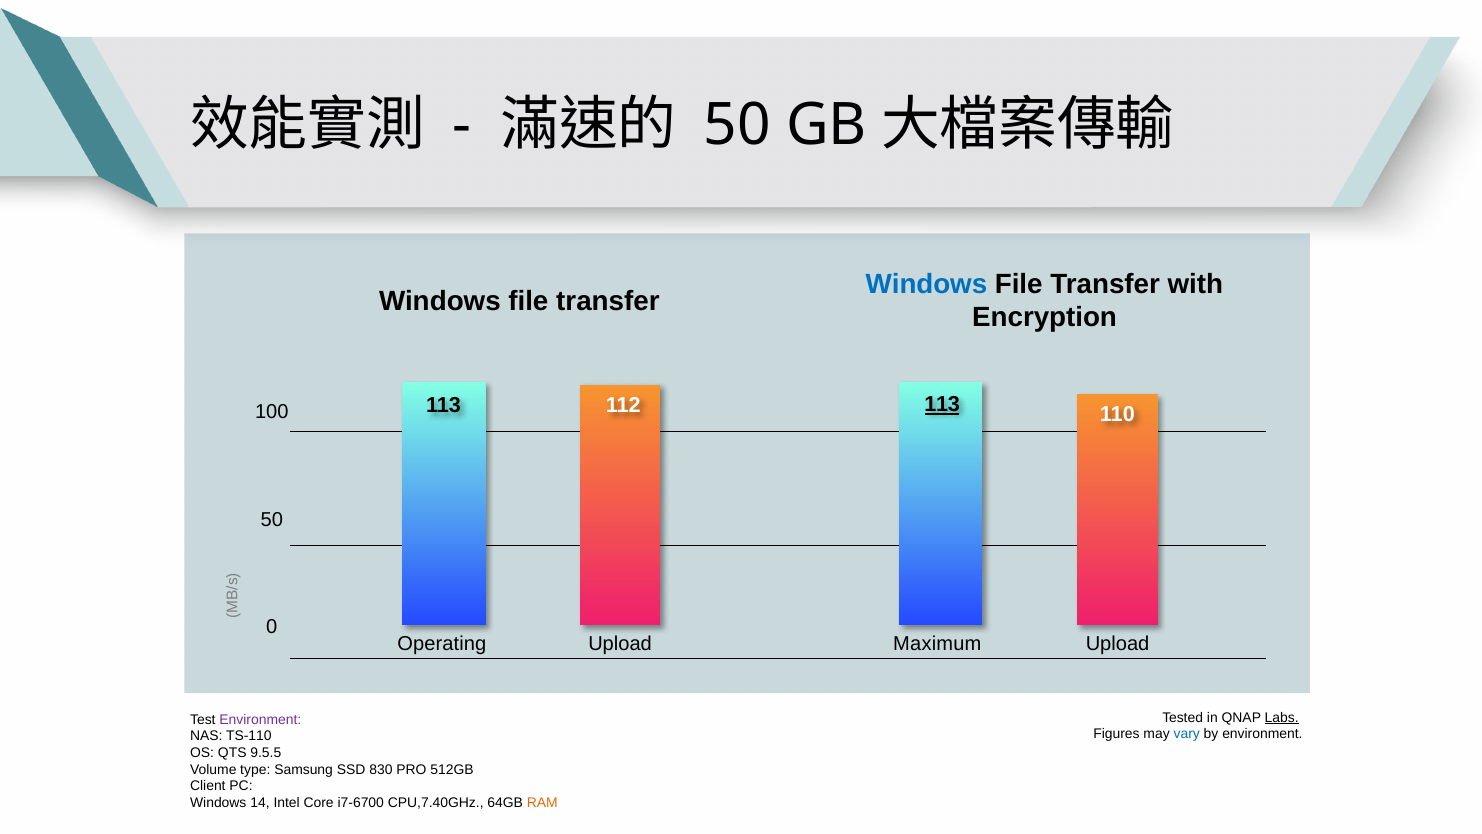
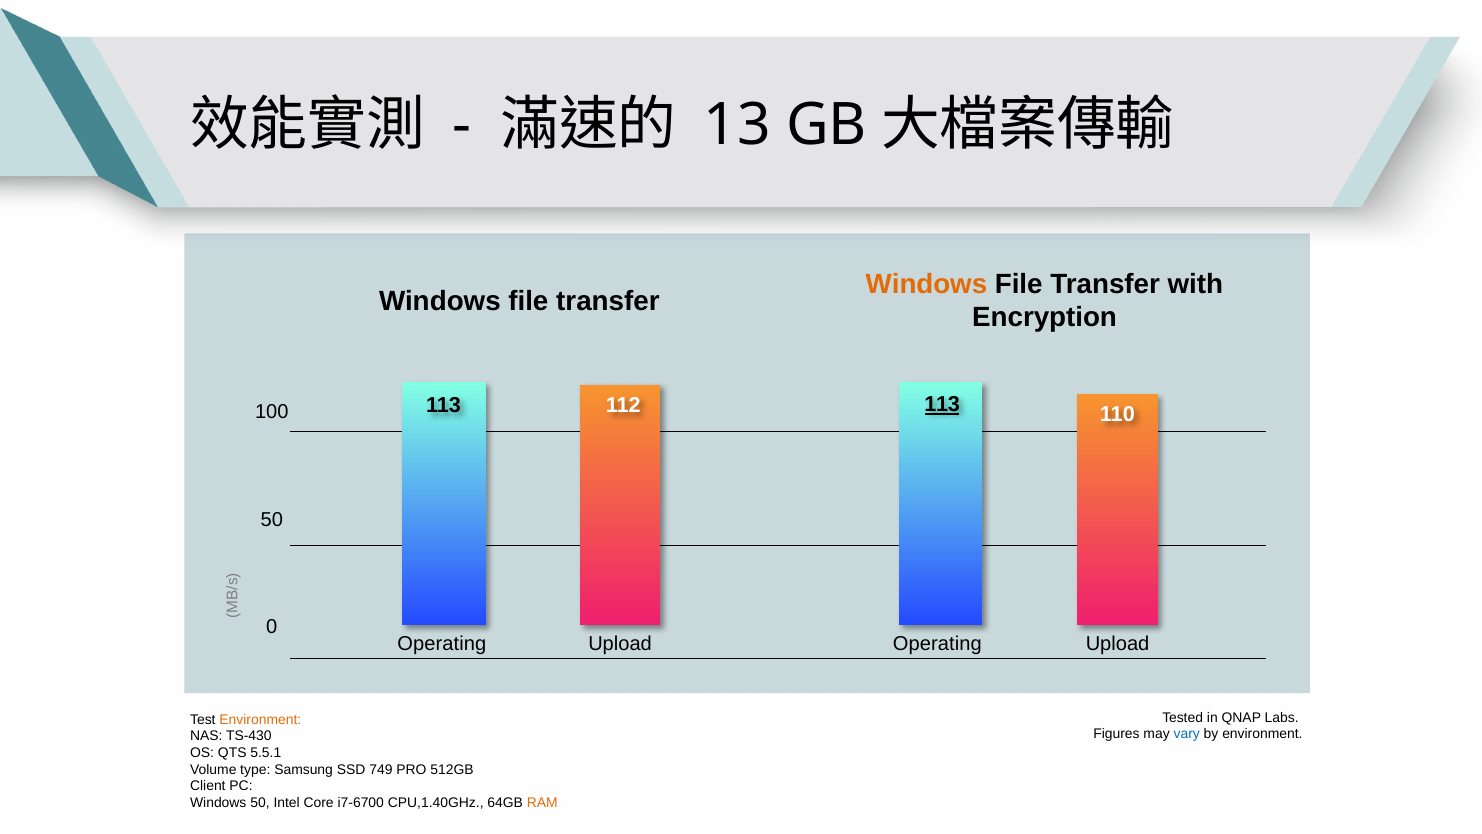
50 at (737, 126): 50 -> 13
Windows at (926, 284) colour: blue -> orange
Maximum at (937, 644): Maximum -> Operating
Labs underline: present -> none
Environment at (260, 719) colour: purple -> orange
TS-110: TS-110 -> TS-430
9.5.5: 9.5.5 -> 5.5.1
830: 830 -> 749
Windows 14: 14 -> 50
CPU,7.40GHz: CPU,7.40GHz -> CPU,1.40GHz
